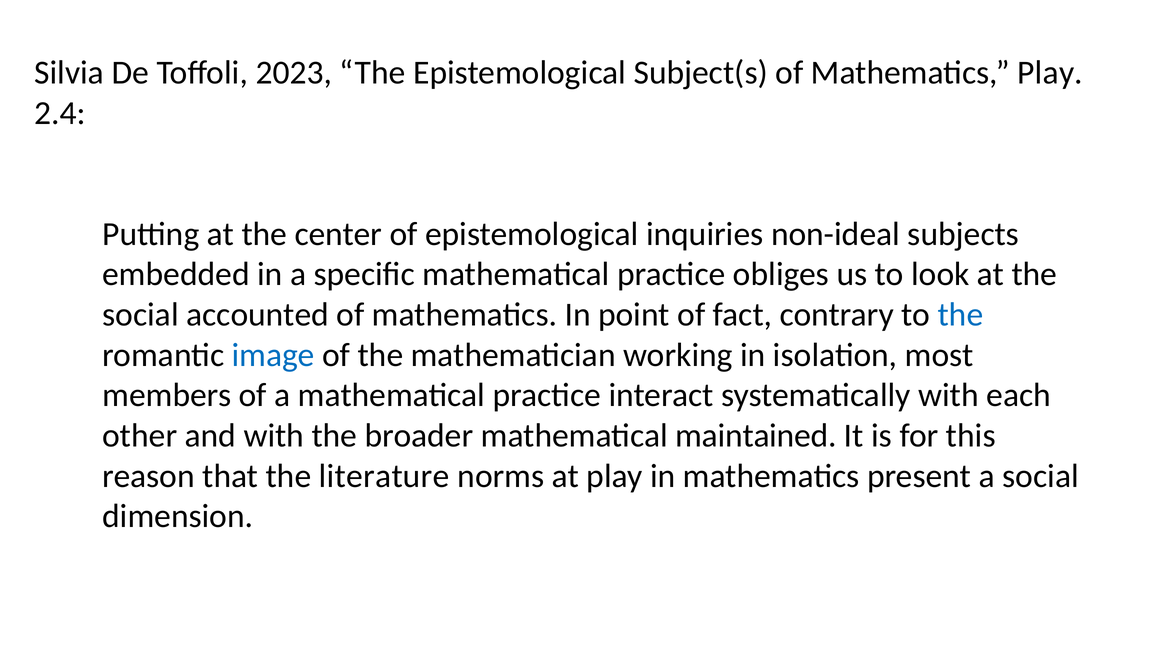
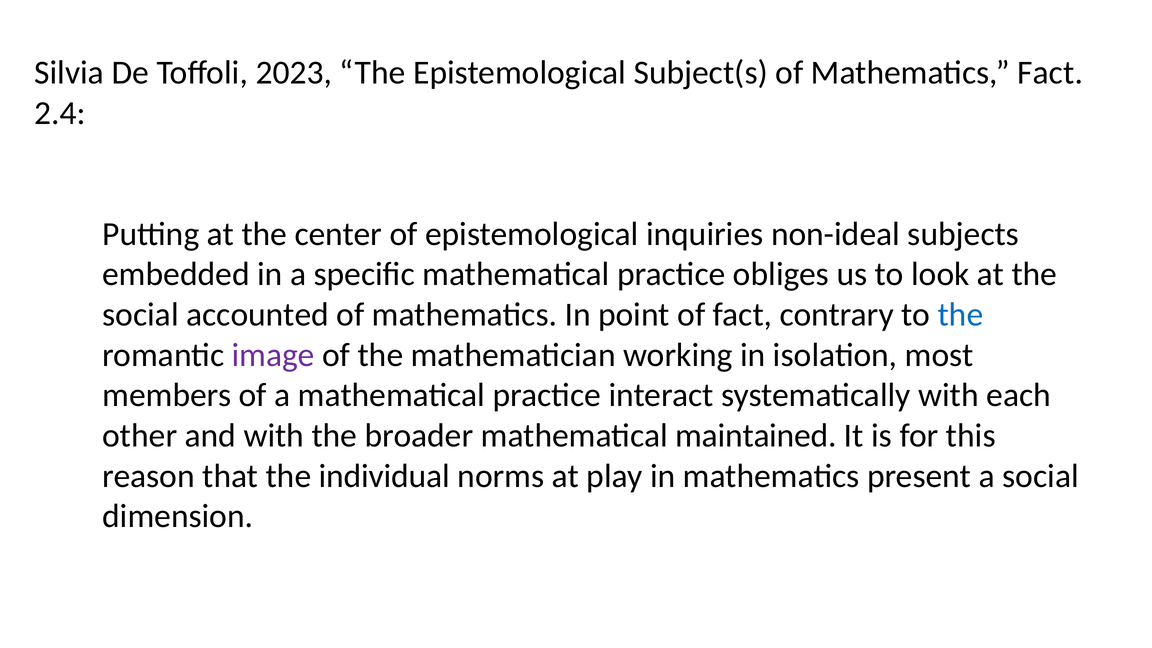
Mathematics Play: Play -> Fact
image colour: blue -> purple
literature: literature -> individual
